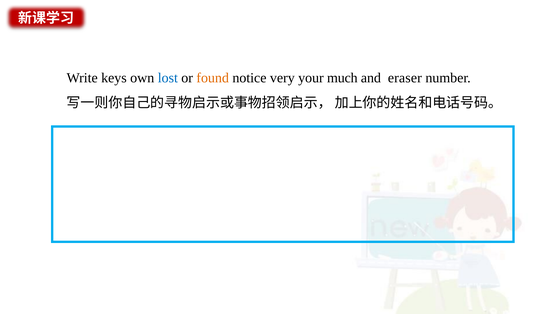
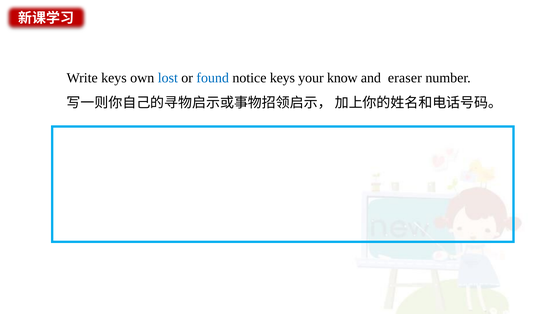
found colour: orange -> blue
notice very: very -> keys
much: much -> know
